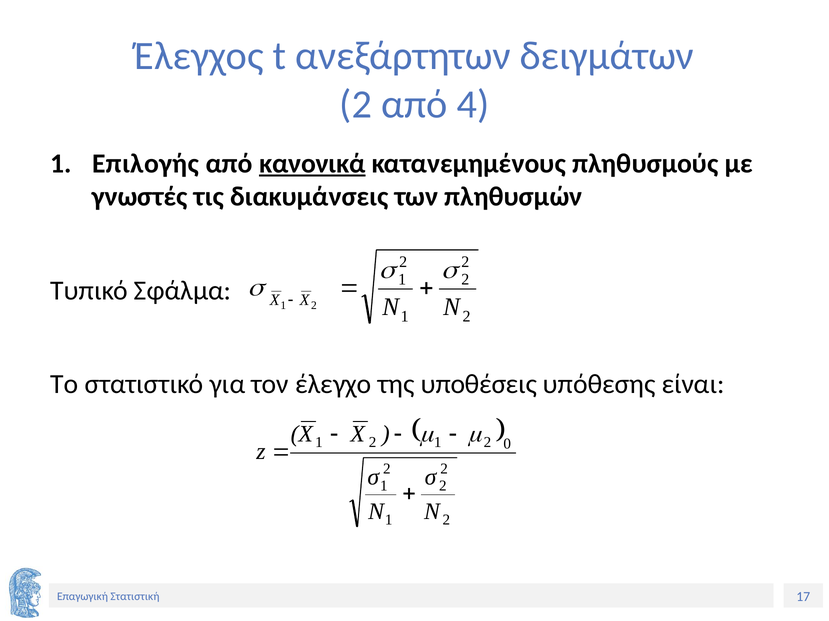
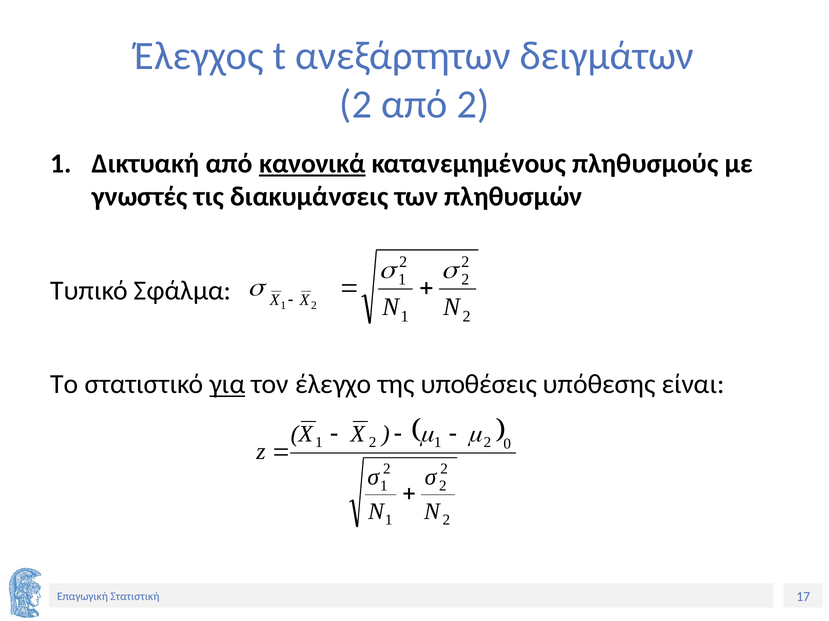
από 4: 4 -> 2
Επιλογής: Επιλογής -> Δικτυακή
για underline: none -> present
